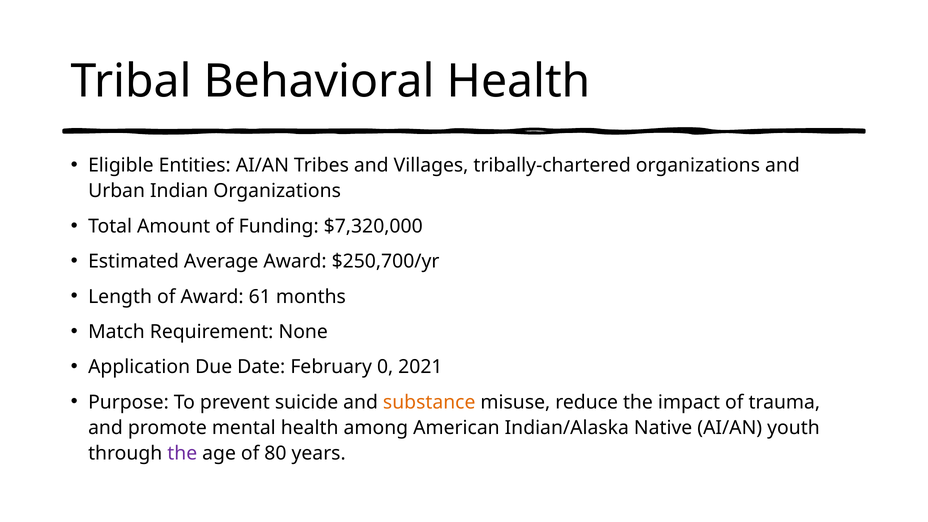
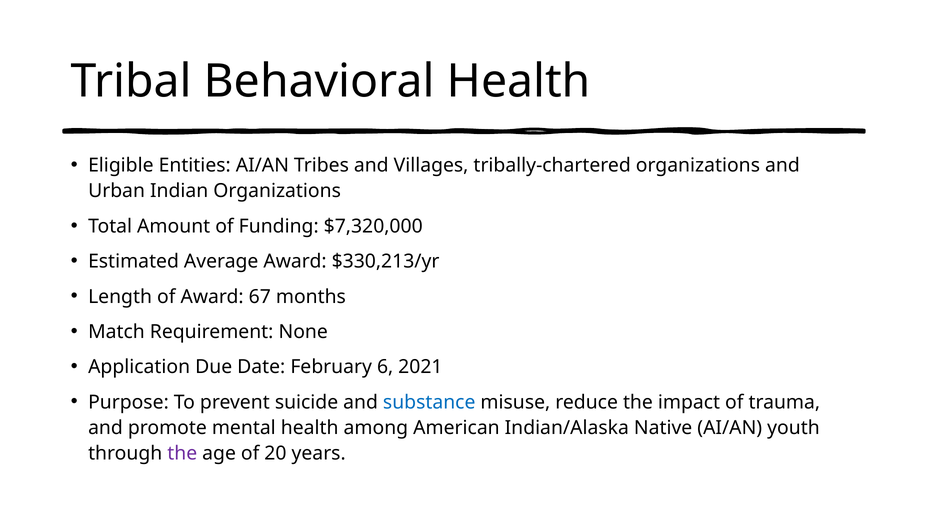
$250,700/yr: $250,700/yr -> $330,213/yr
61: 61 -> 67
0: 0 -> 6
substance colour: orange -> blue
80: 80 -> 20
